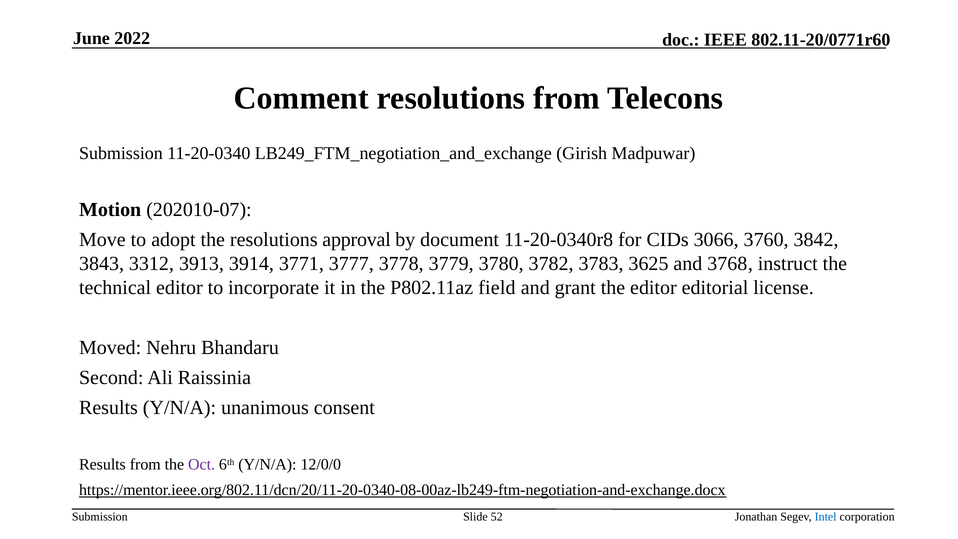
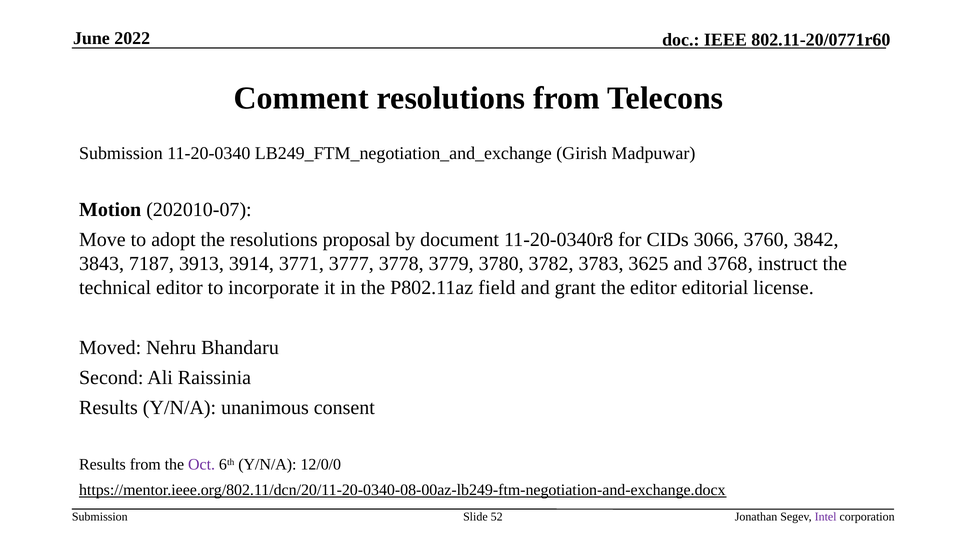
approval: approval -> proposal
3312: 3312 -> 7187
Intel colour: blue -> purple
